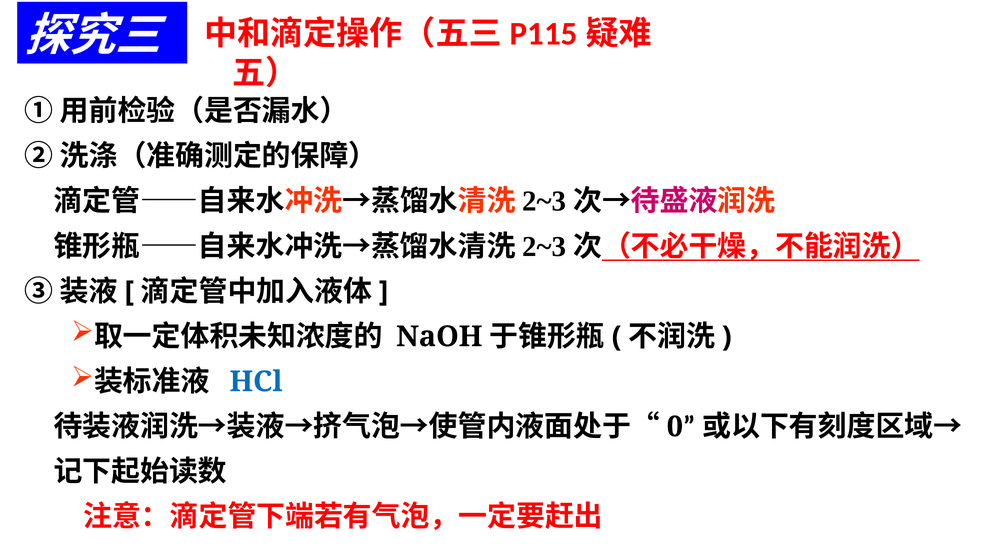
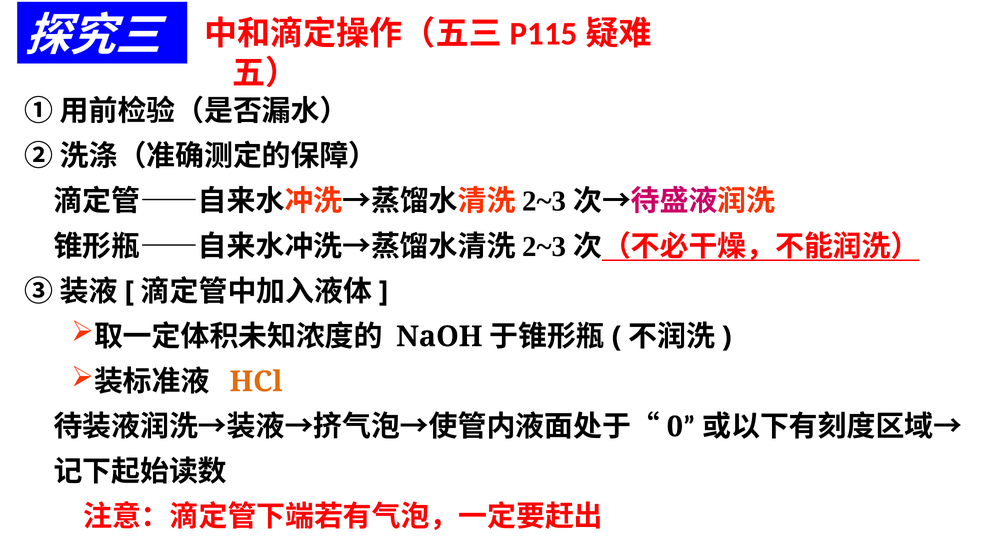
HCl colour: blue -> orange
